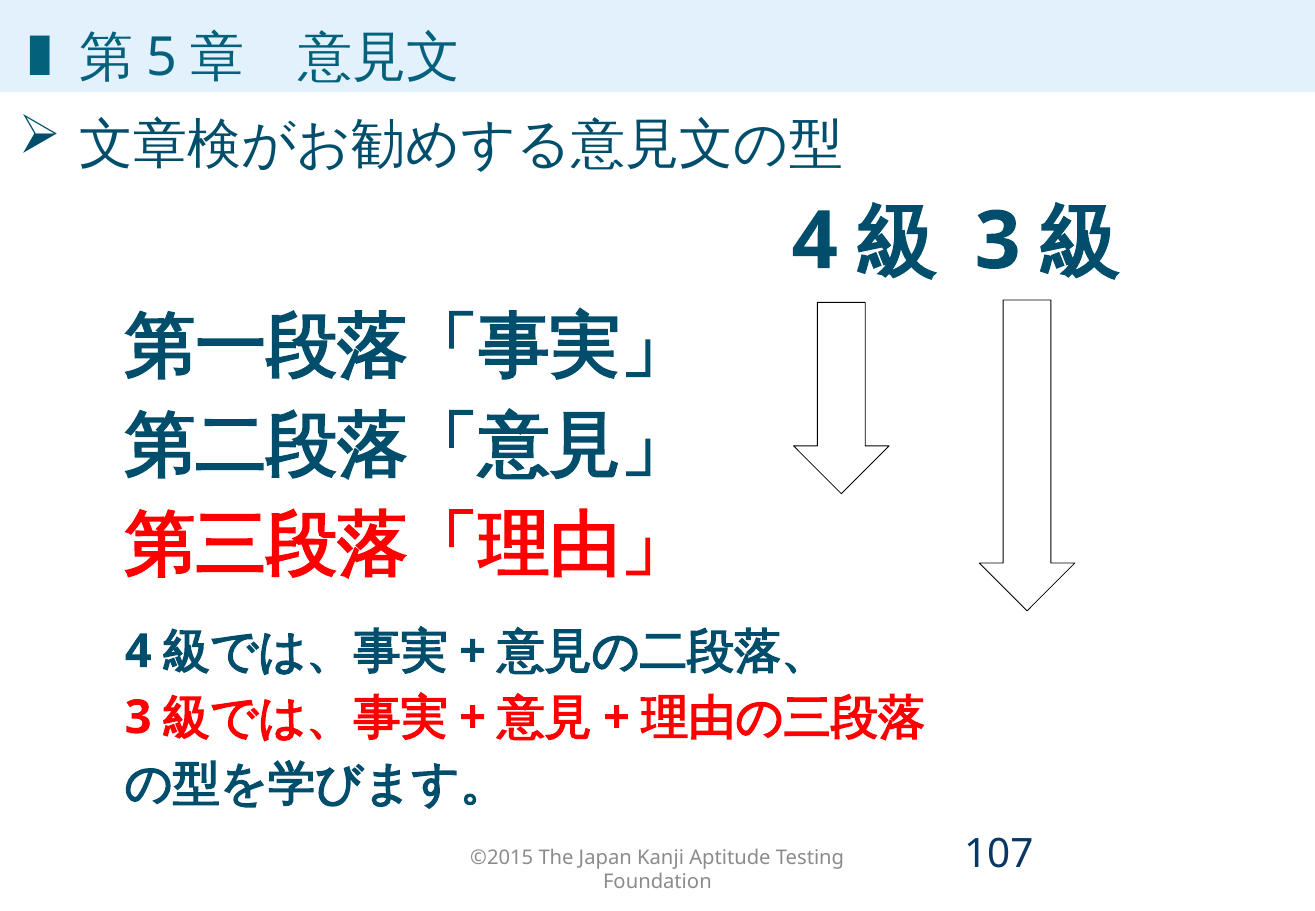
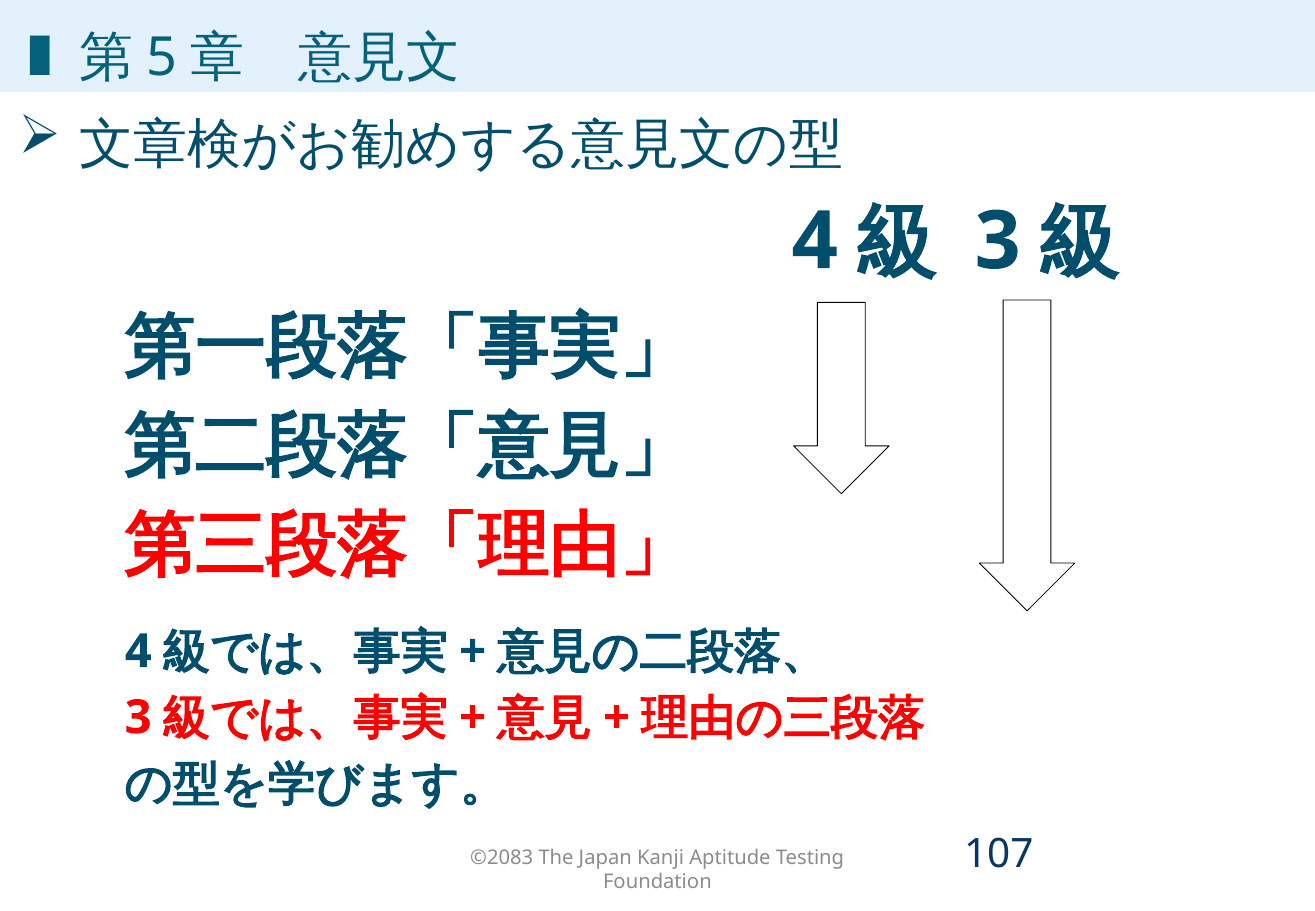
©2015: ©2015 -> ©2083
